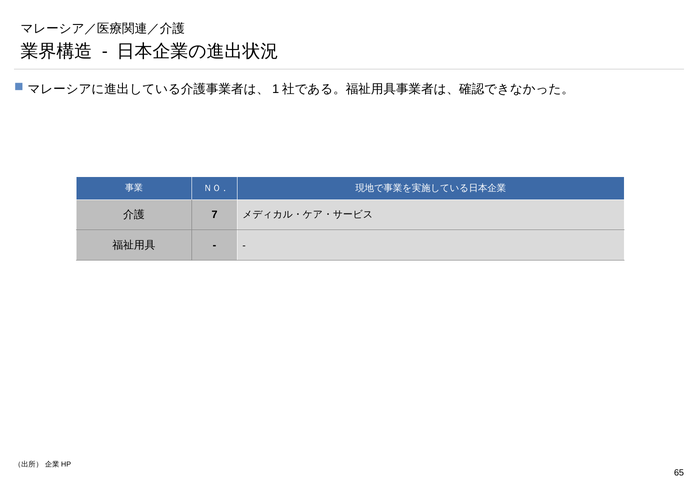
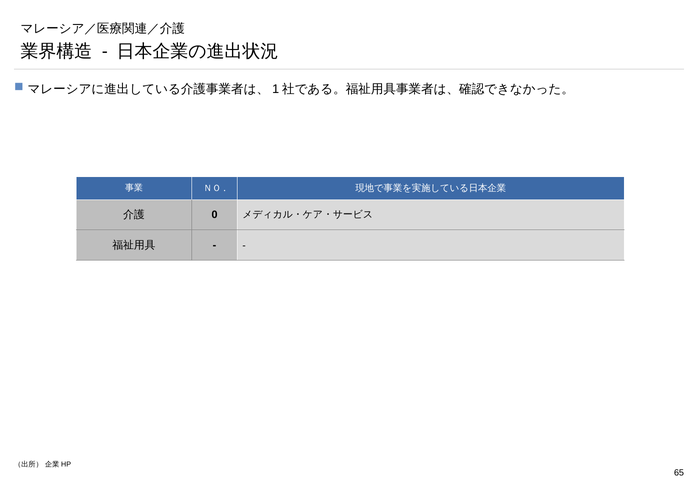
7: 7 -> 0
